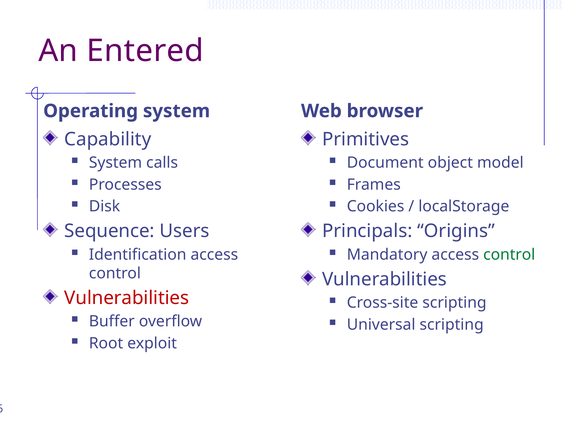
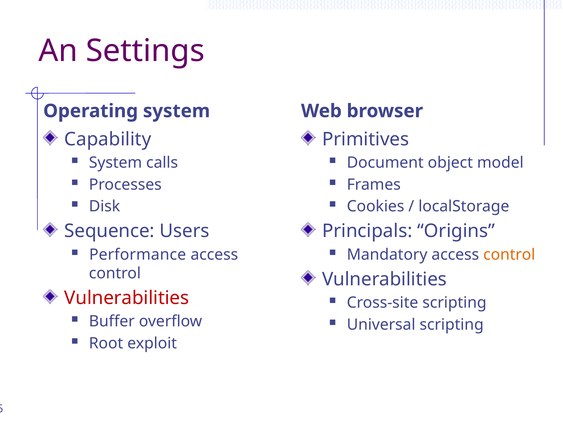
Entered: Entered -> Settings
Identification: Identification -> Performance
control at (509, 255) colour: green -> orange
